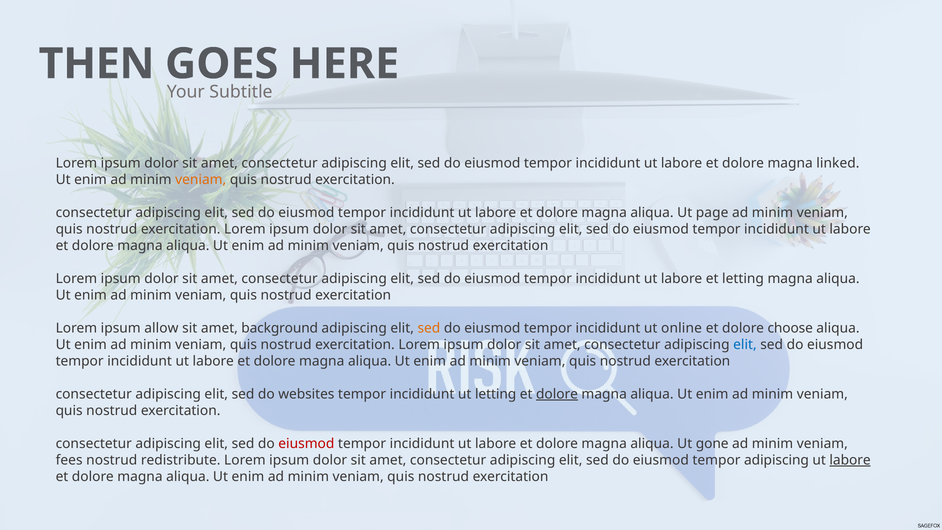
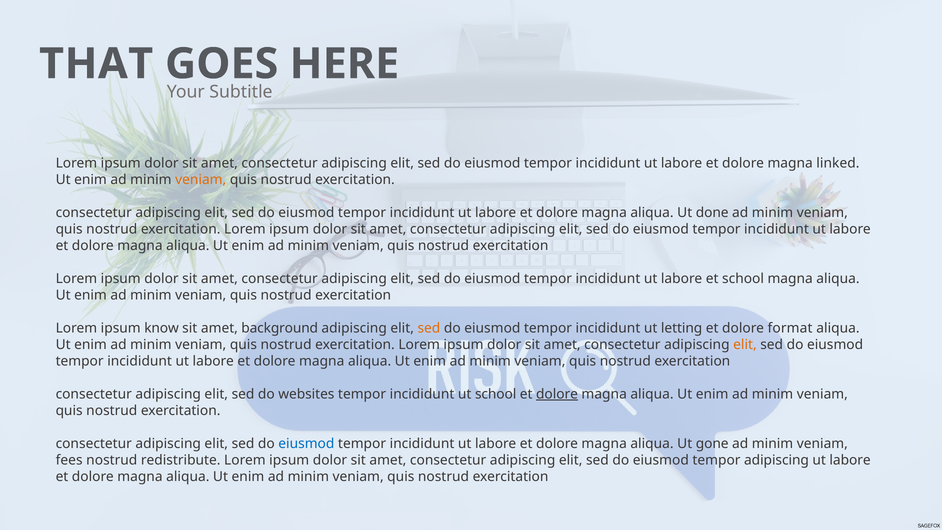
THEN: THEN -> THAT
page: page -> done
et letting: letting -> school
allow: allow -> know
online: online -> letting
choose: choose -> format
elit at (745, 345) colour: blue -> orange
ut letting: letting -> school
eiusmod at (306, 444) colour: red -> blue
labore at (850, 460) underline: present -> none
